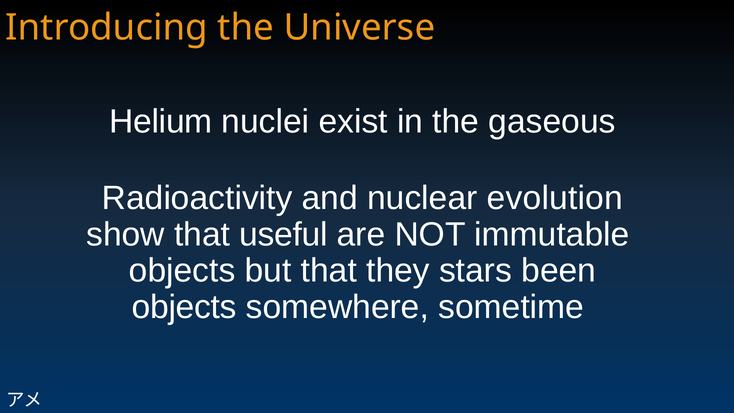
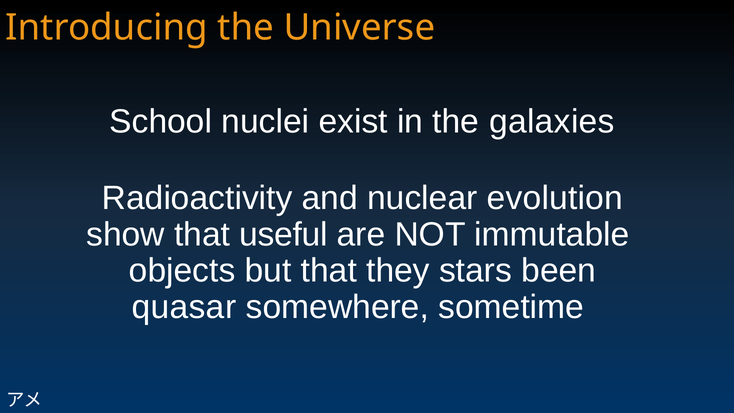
Helium: Helium -> School
gaseous: gaseous -> galaxies
objects at (184, 307): objects -> quasar
